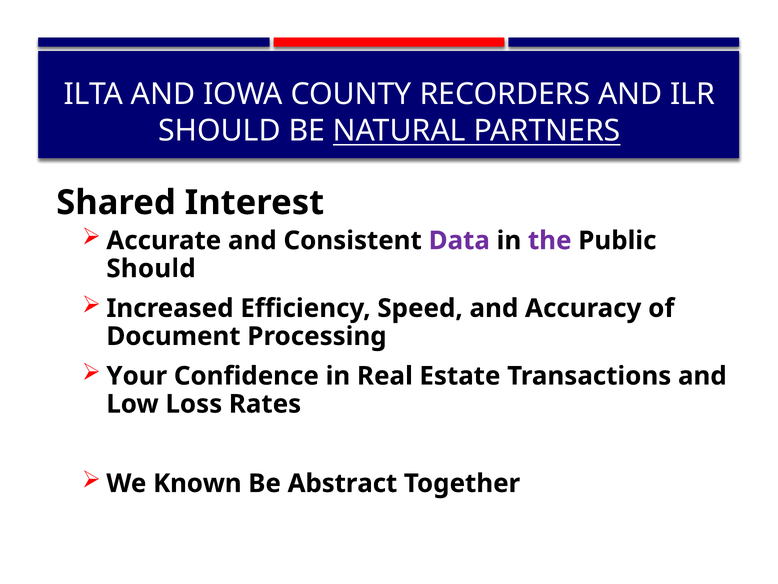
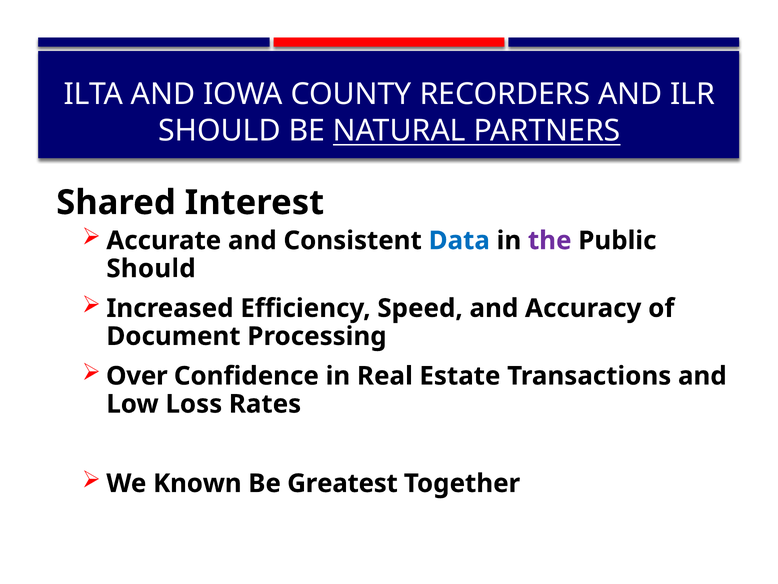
Data colour: purple -> blue
Your: Your -> Over
Abstract: Abstract -> Greatest
